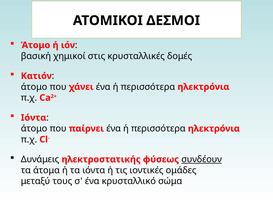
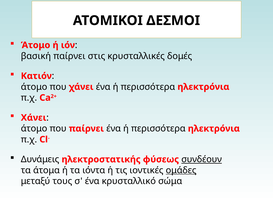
βασική χημικοί: χημικοί -> παίρνει
Ιόντα at (34, 118): Ιόντα -> Χάνει
ομάδες underline: none -> present
